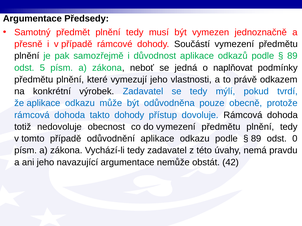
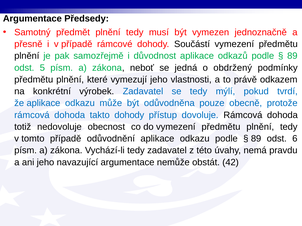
naplňovat: naplňovat -> obdržený
0: 0 -> 6
